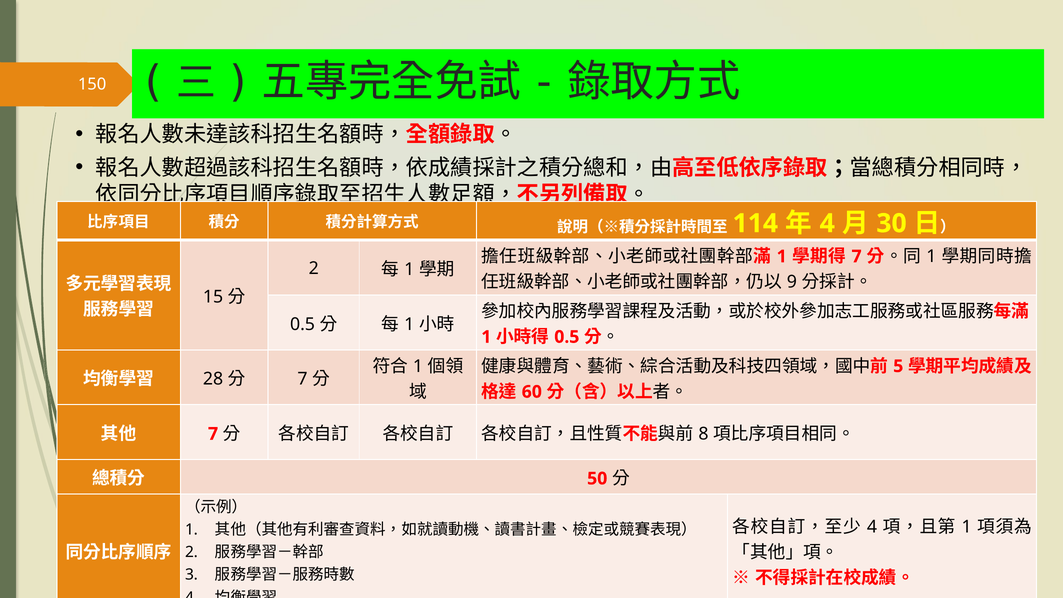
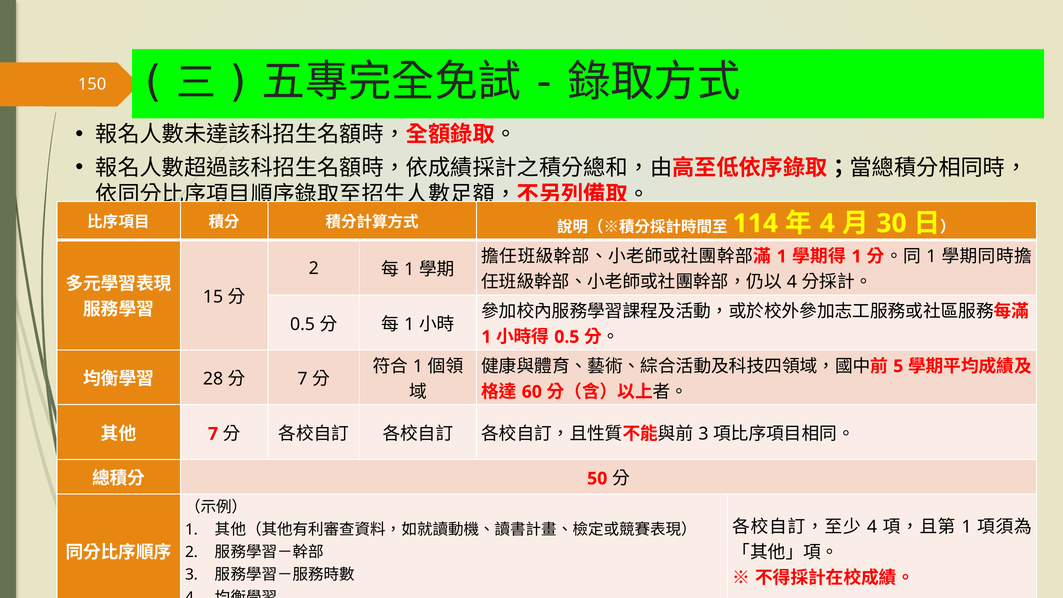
7 at (857, 256): 7 -> 1
9 at (792, 282): 9 -> 4
8 at (703, 434): 8 -> 3
